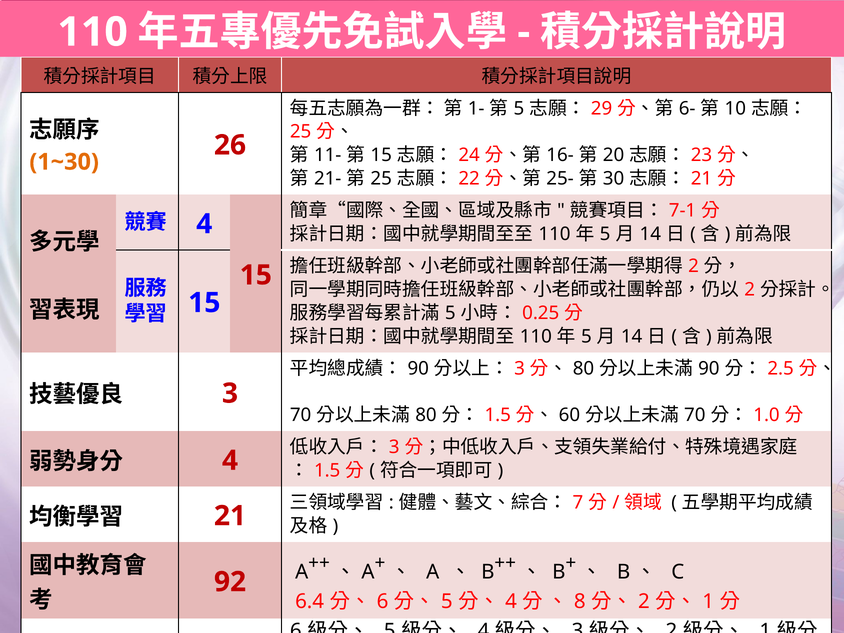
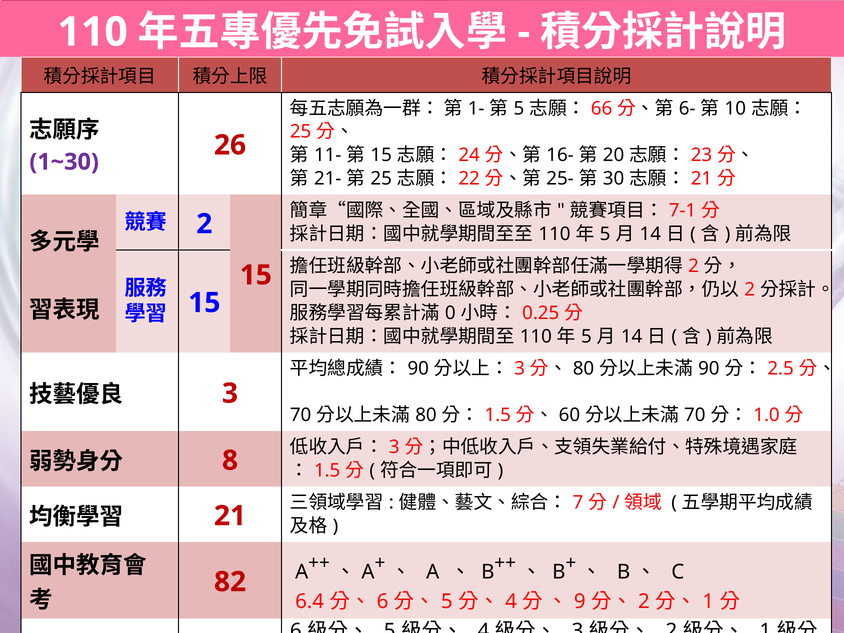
29: 29 -> 66
1~30 colour: orange -> purple
4 at (204, 224): 4 -> 2
5 at (450, 313): 5 -> 0
4 at (230, 460): 4 -> 8
92: 92 -> 82
8: 8 -> 9
